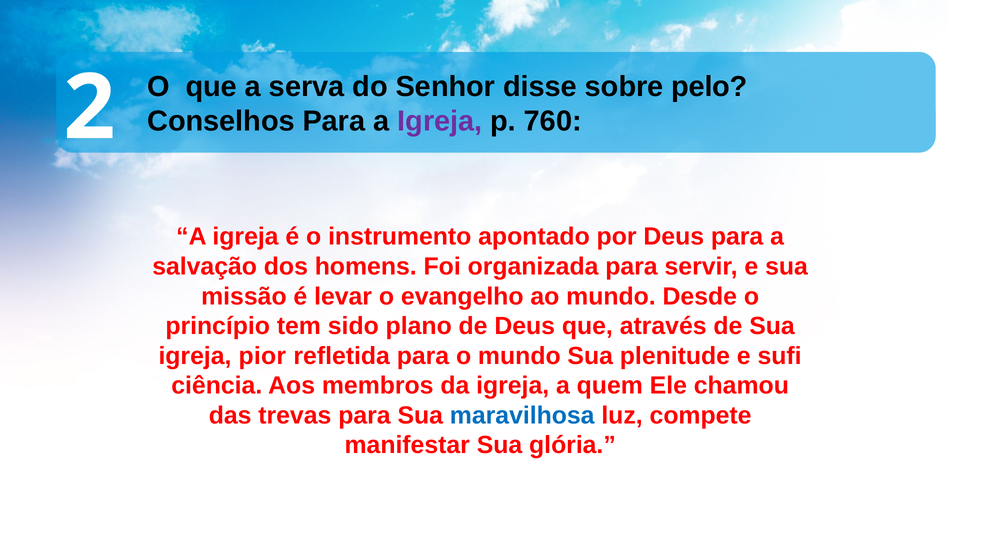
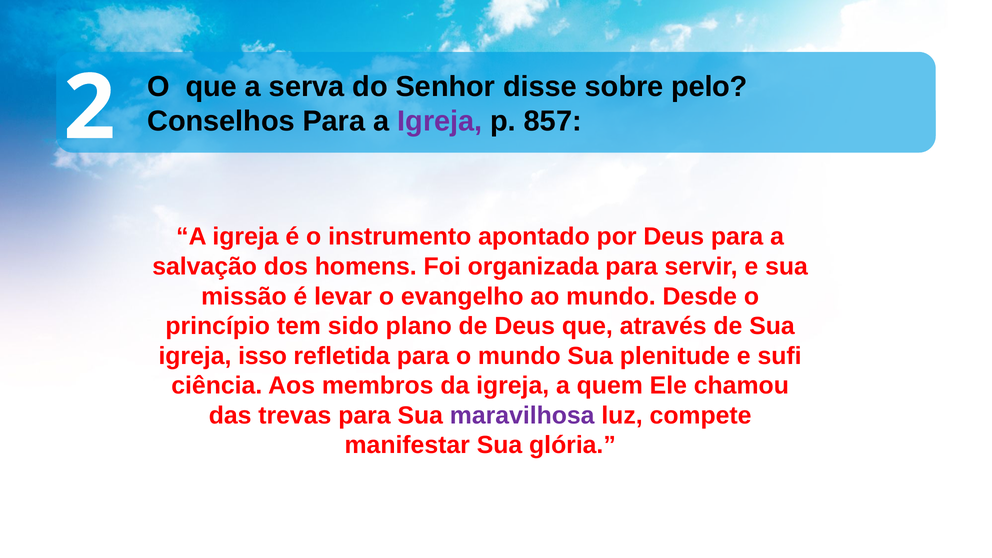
760: 760 -> 857
pior: pior -> isso
maravilhosa colour: blue -> purple
